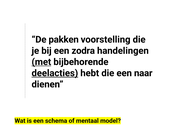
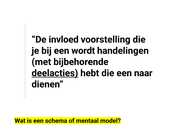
pakken: pakken -> invloed
zodra: zodra -> wordt
met underline: present -> none
